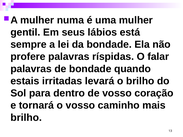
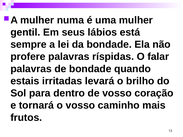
brilho at (26, 118): brilho -> frutos
